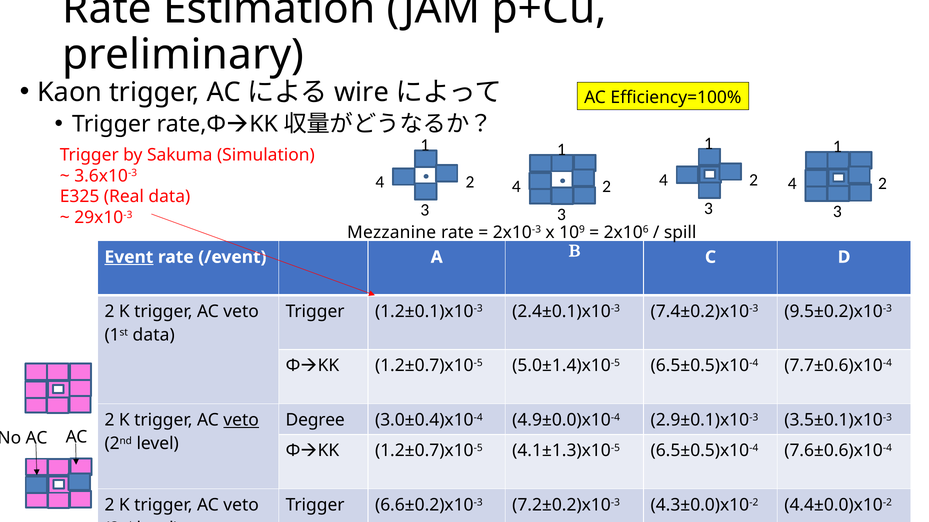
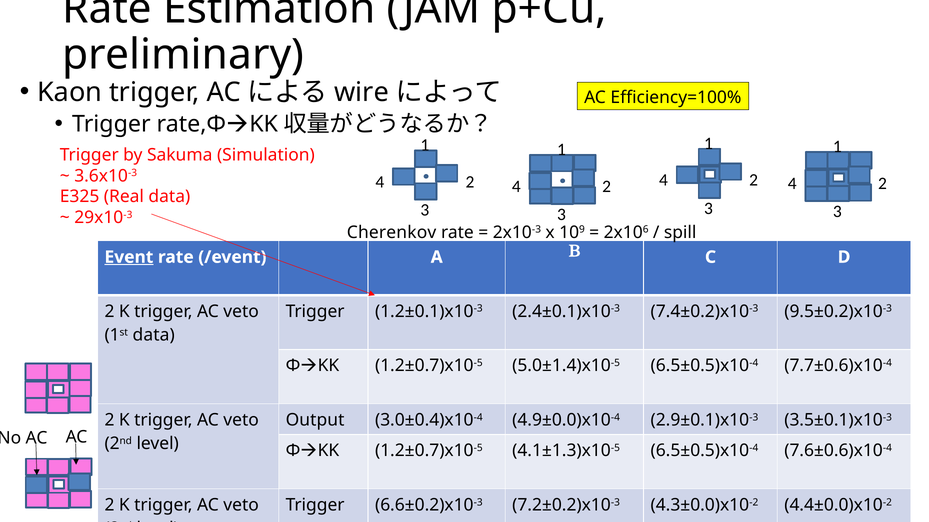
Mezzanine: Mezzanine -> Cherenkov
veto at (241, 420) underline: present -> none
Degree: Degree -> Output
